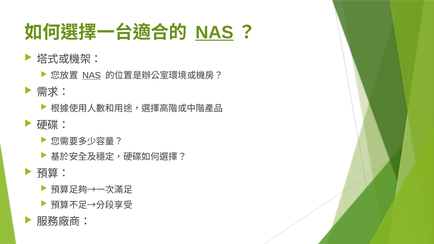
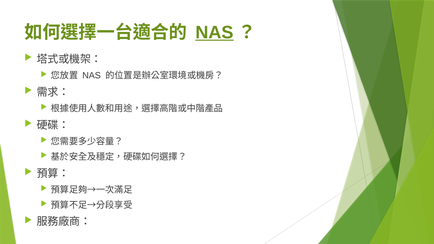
NAS at (92, 76) underline: present -> none
